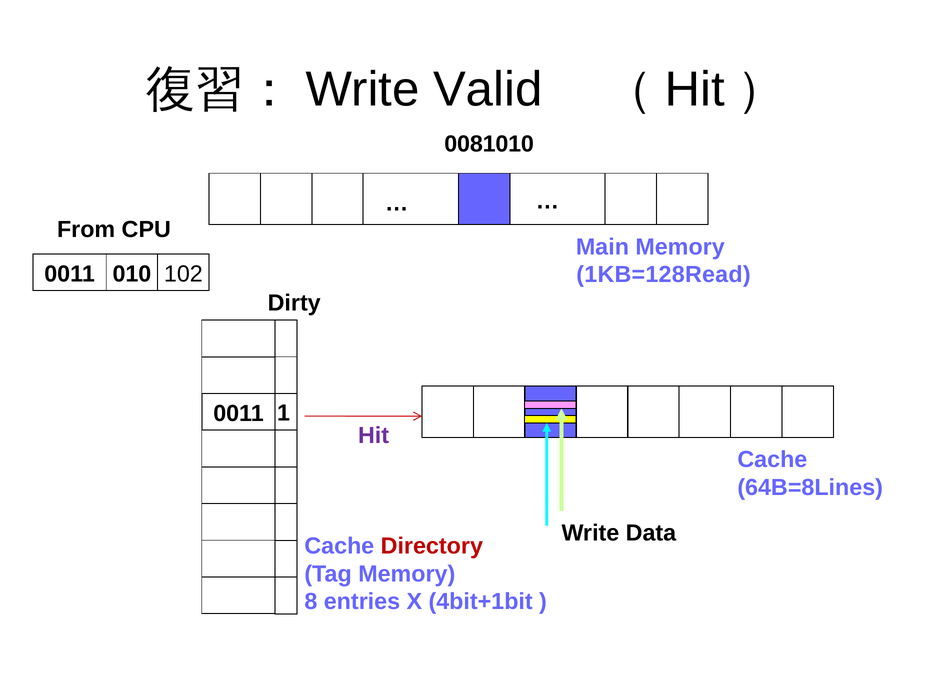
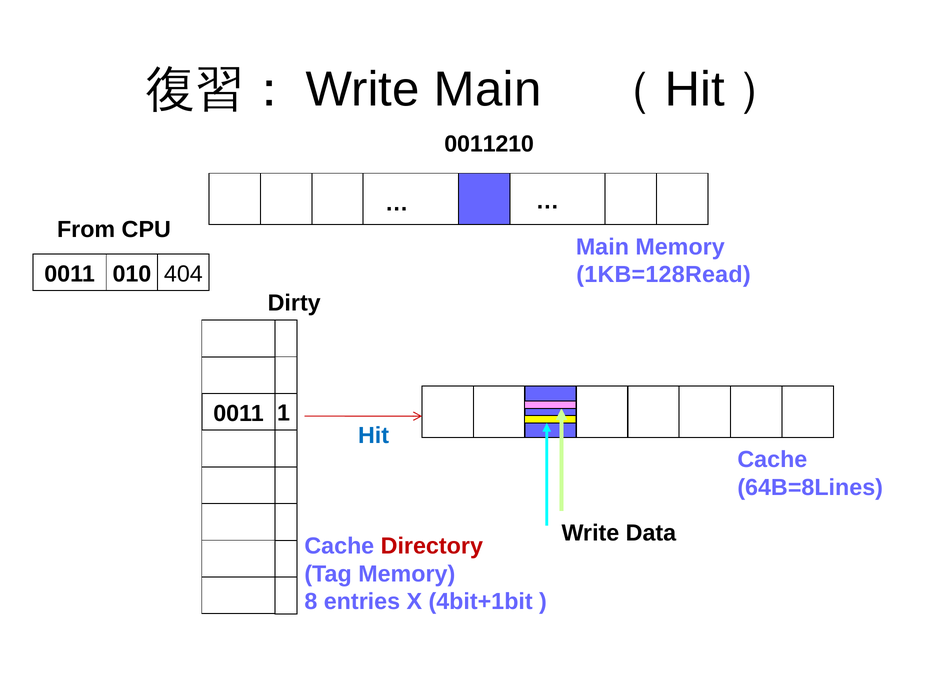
Write Valid: Valid -> Main
0081010: 0081010 -> 0011210
102: 102 -> 404
Hit at (374, 436) colour: purple -> blue
